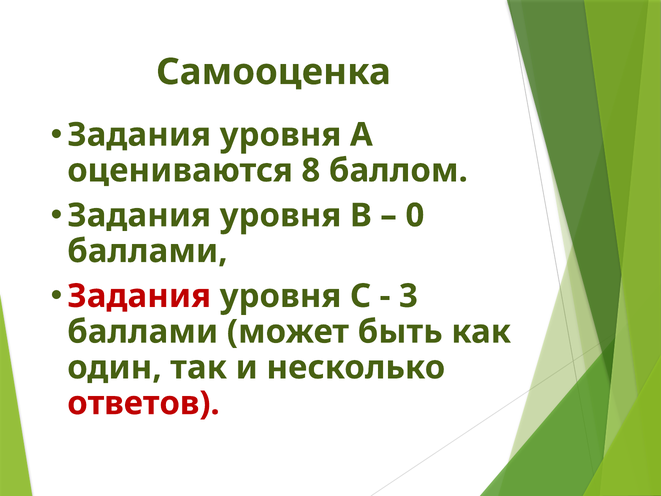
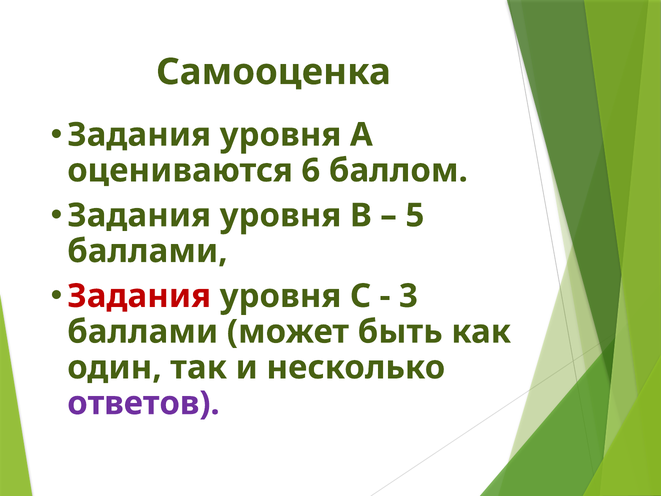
8: 8 -> 6
0: 0 -> 5
ответов colour: red -> purple
